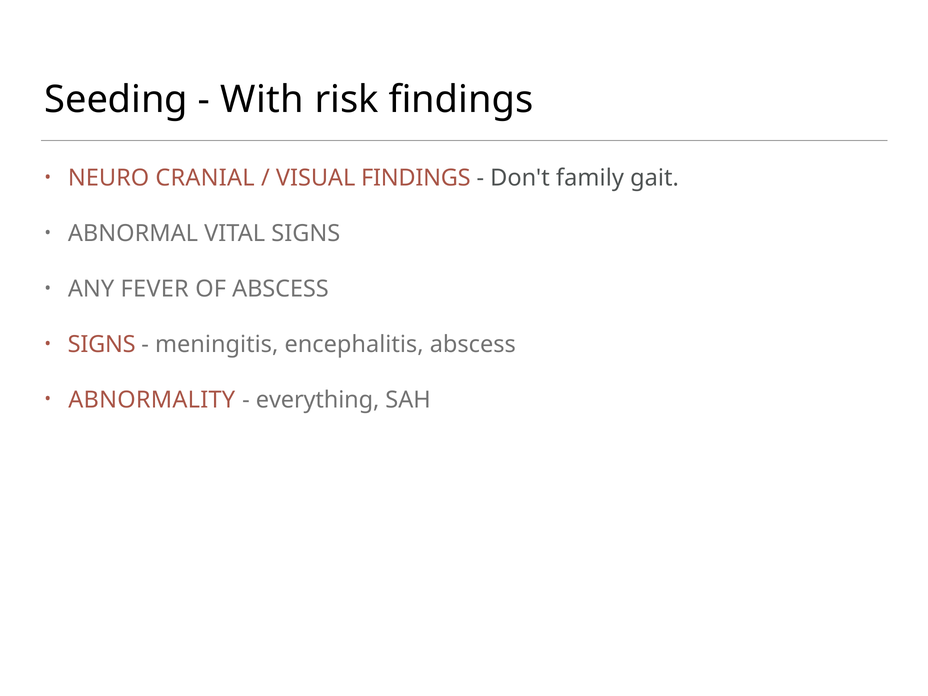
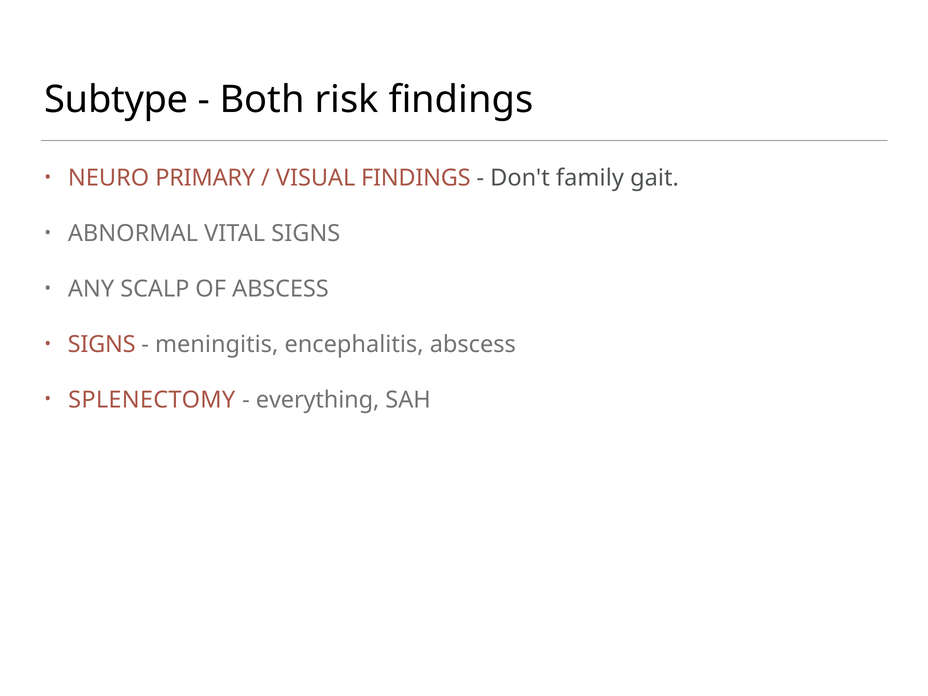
Seeding: Seeding -> Subtype
With: With -> Both
CRANIAL: CRANIAL -> PRIMARY
FEVER: FEVER -> SCALP
ABNORMALITY: ABNORMALITY -> SPLENECTOMY
